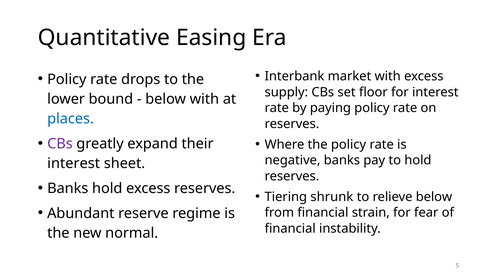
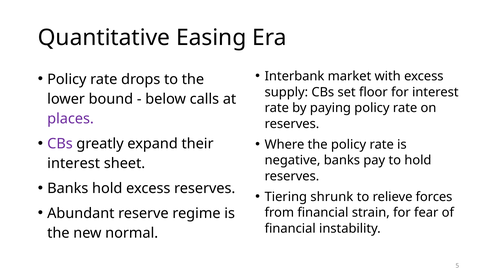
below with: with -> calls
places colour: blue -> purple
relieve below: below -> forces
